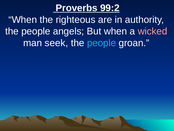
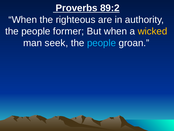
99:2: 99:2 -> 89:2
angels: angels -> former
wicked colour: pink -> yellow
